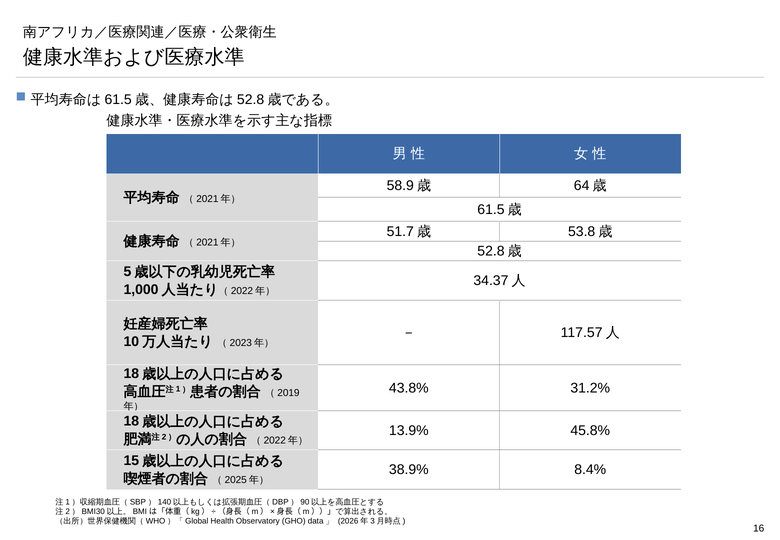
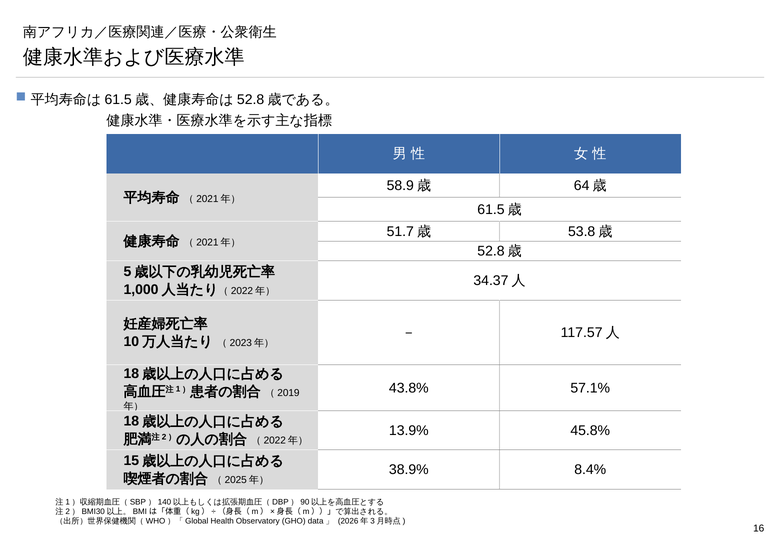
31.2%: 31.2% -> 57.1%
